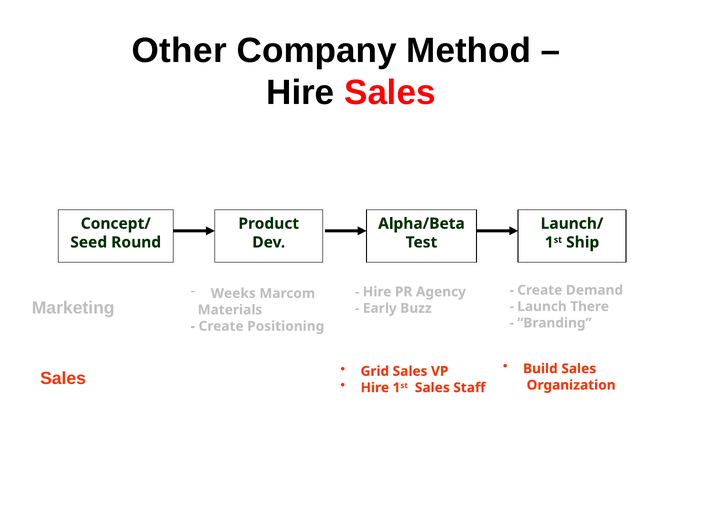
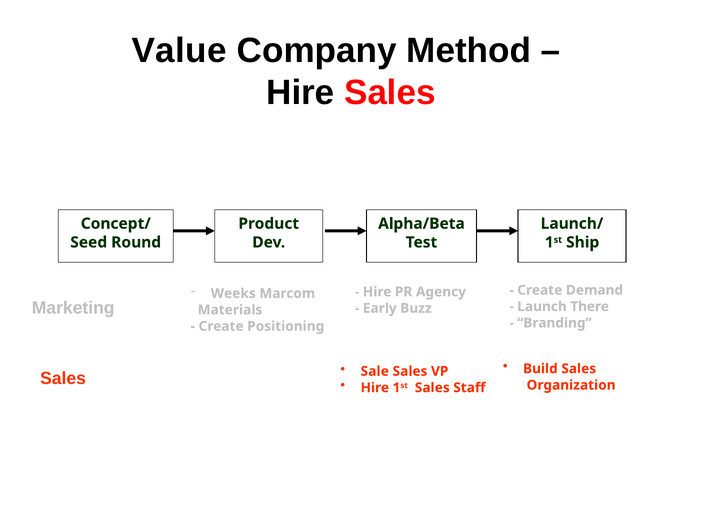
Other: Other -> Value
Grid: Grid -> Sale
